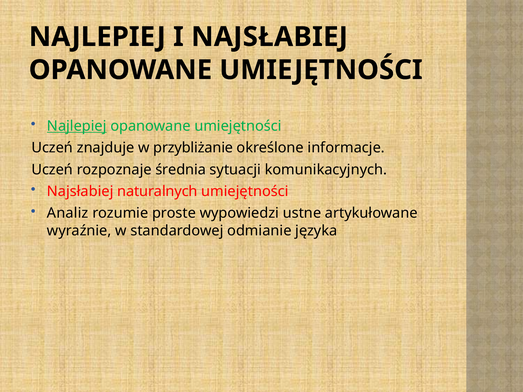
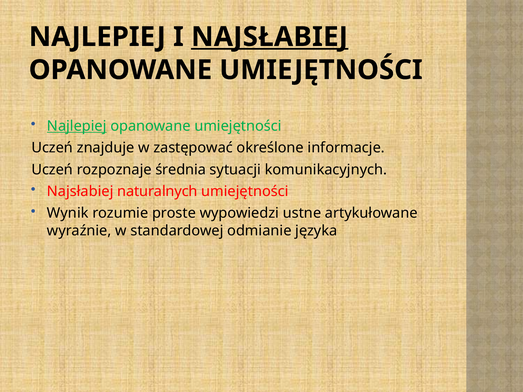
NAJSŁABIEJ at (270, 37) underline: none -> present
przybliżanie: przybliżanie -> zastępować
Analiz: Analiz -> Wynik
